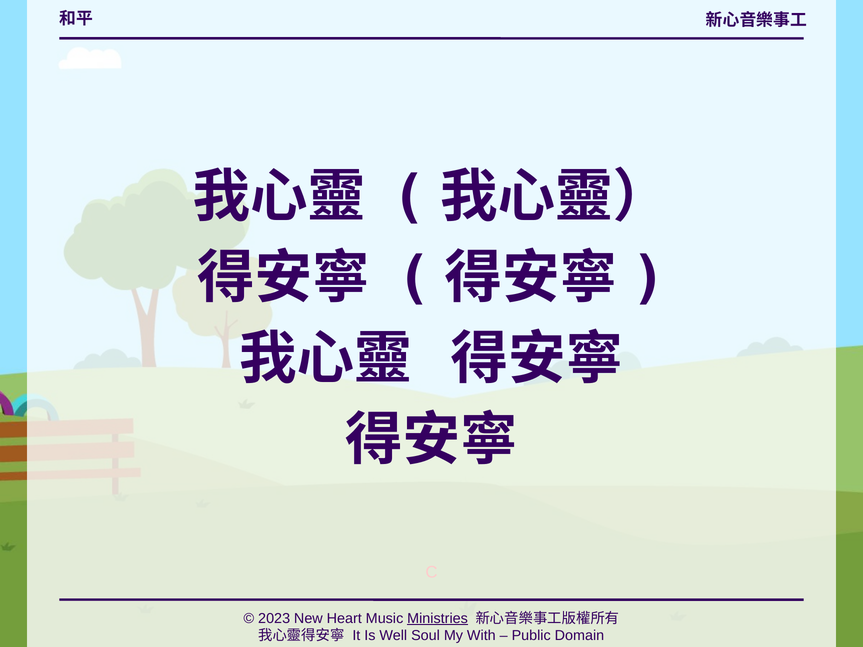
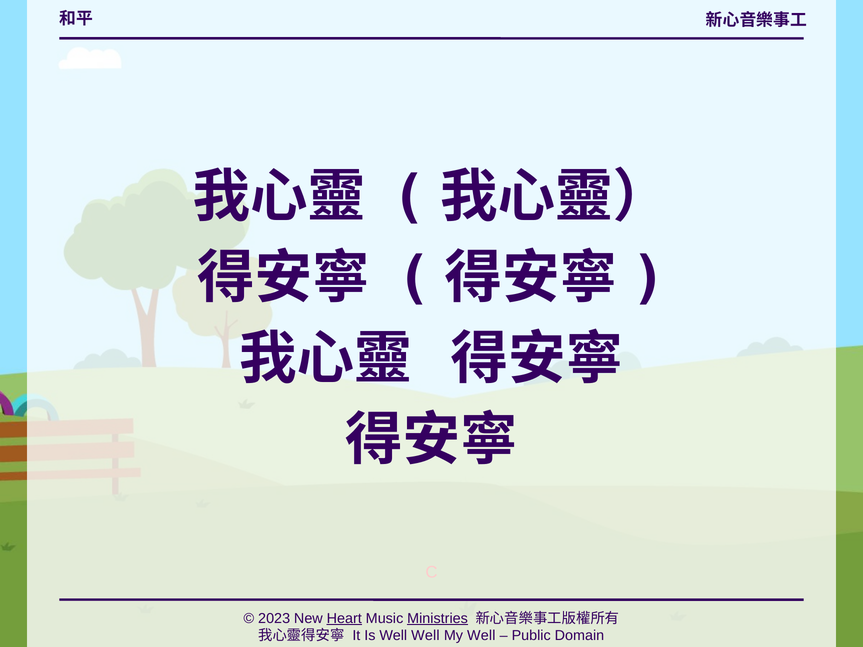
Heart underline: none -> present
Well Soul: Soul -> Well
My With: With -> Well
